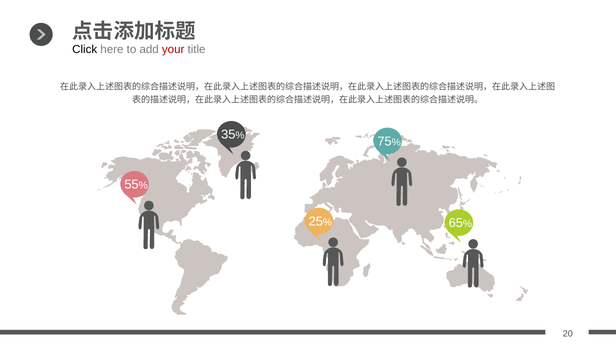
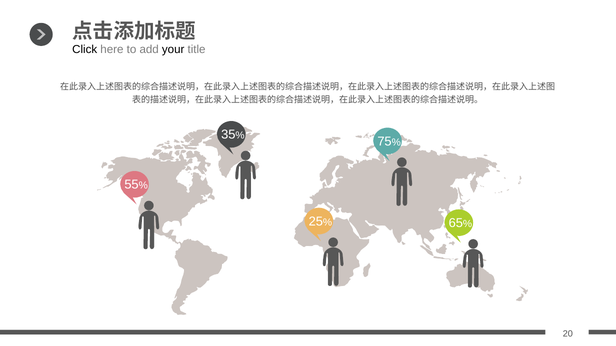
your colour: red -> black
